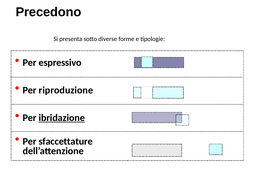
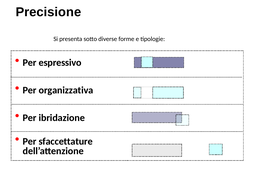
Precedono: Precedono -> Precisione
riproduzione: riproduzione -> organizzativa
ibridazione underline: present -> none
